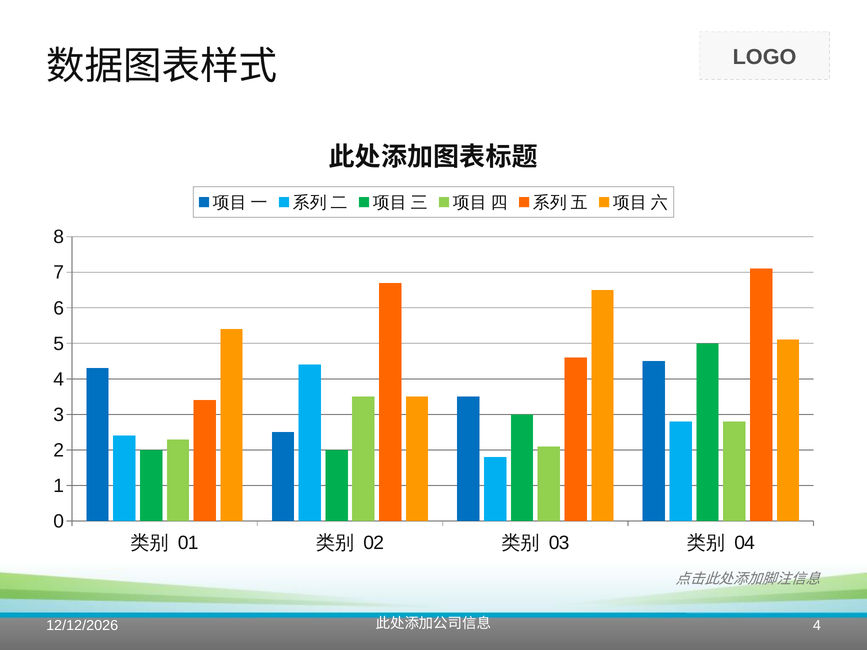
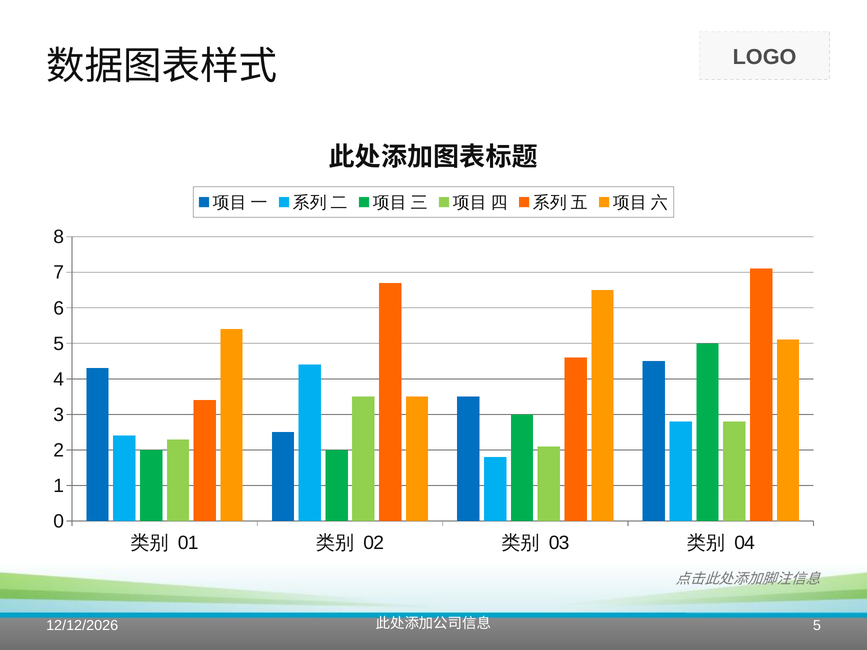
4 at (817, 626): 4 -> 5
